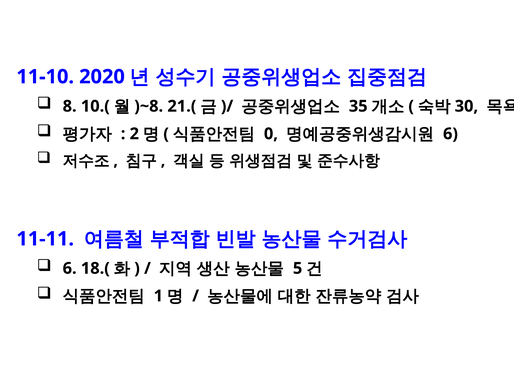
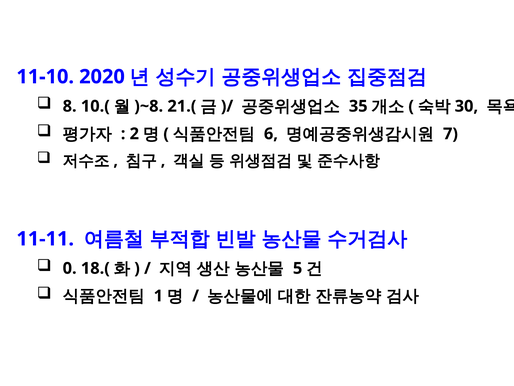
0: 0 -> 6
6 at (450, 134): 6 -> 7
6 at (70, 268): 6 -> 0
